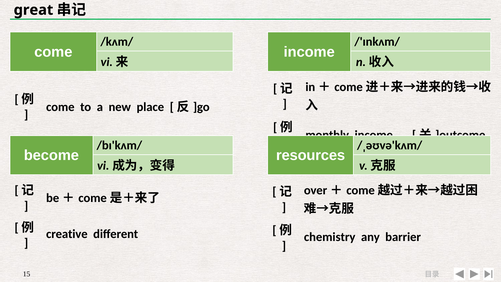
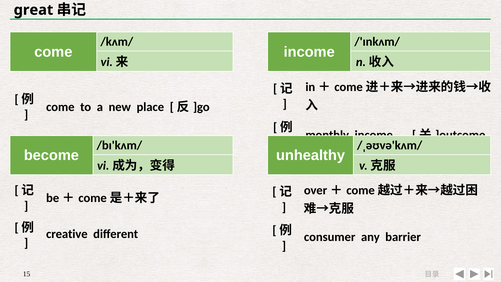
resources: resources -> unhealthy
chemistry: chemistry -> consumer
